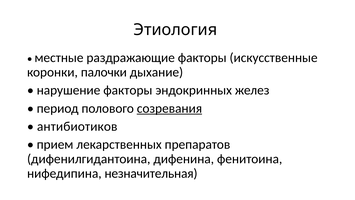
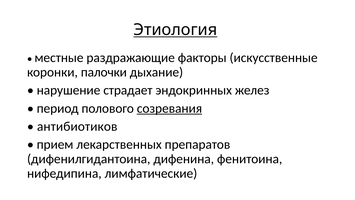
Этиология underline: none -> present
нарушение факторы: факторы -> страдает
незначительная: незначительная -> лимфатические
